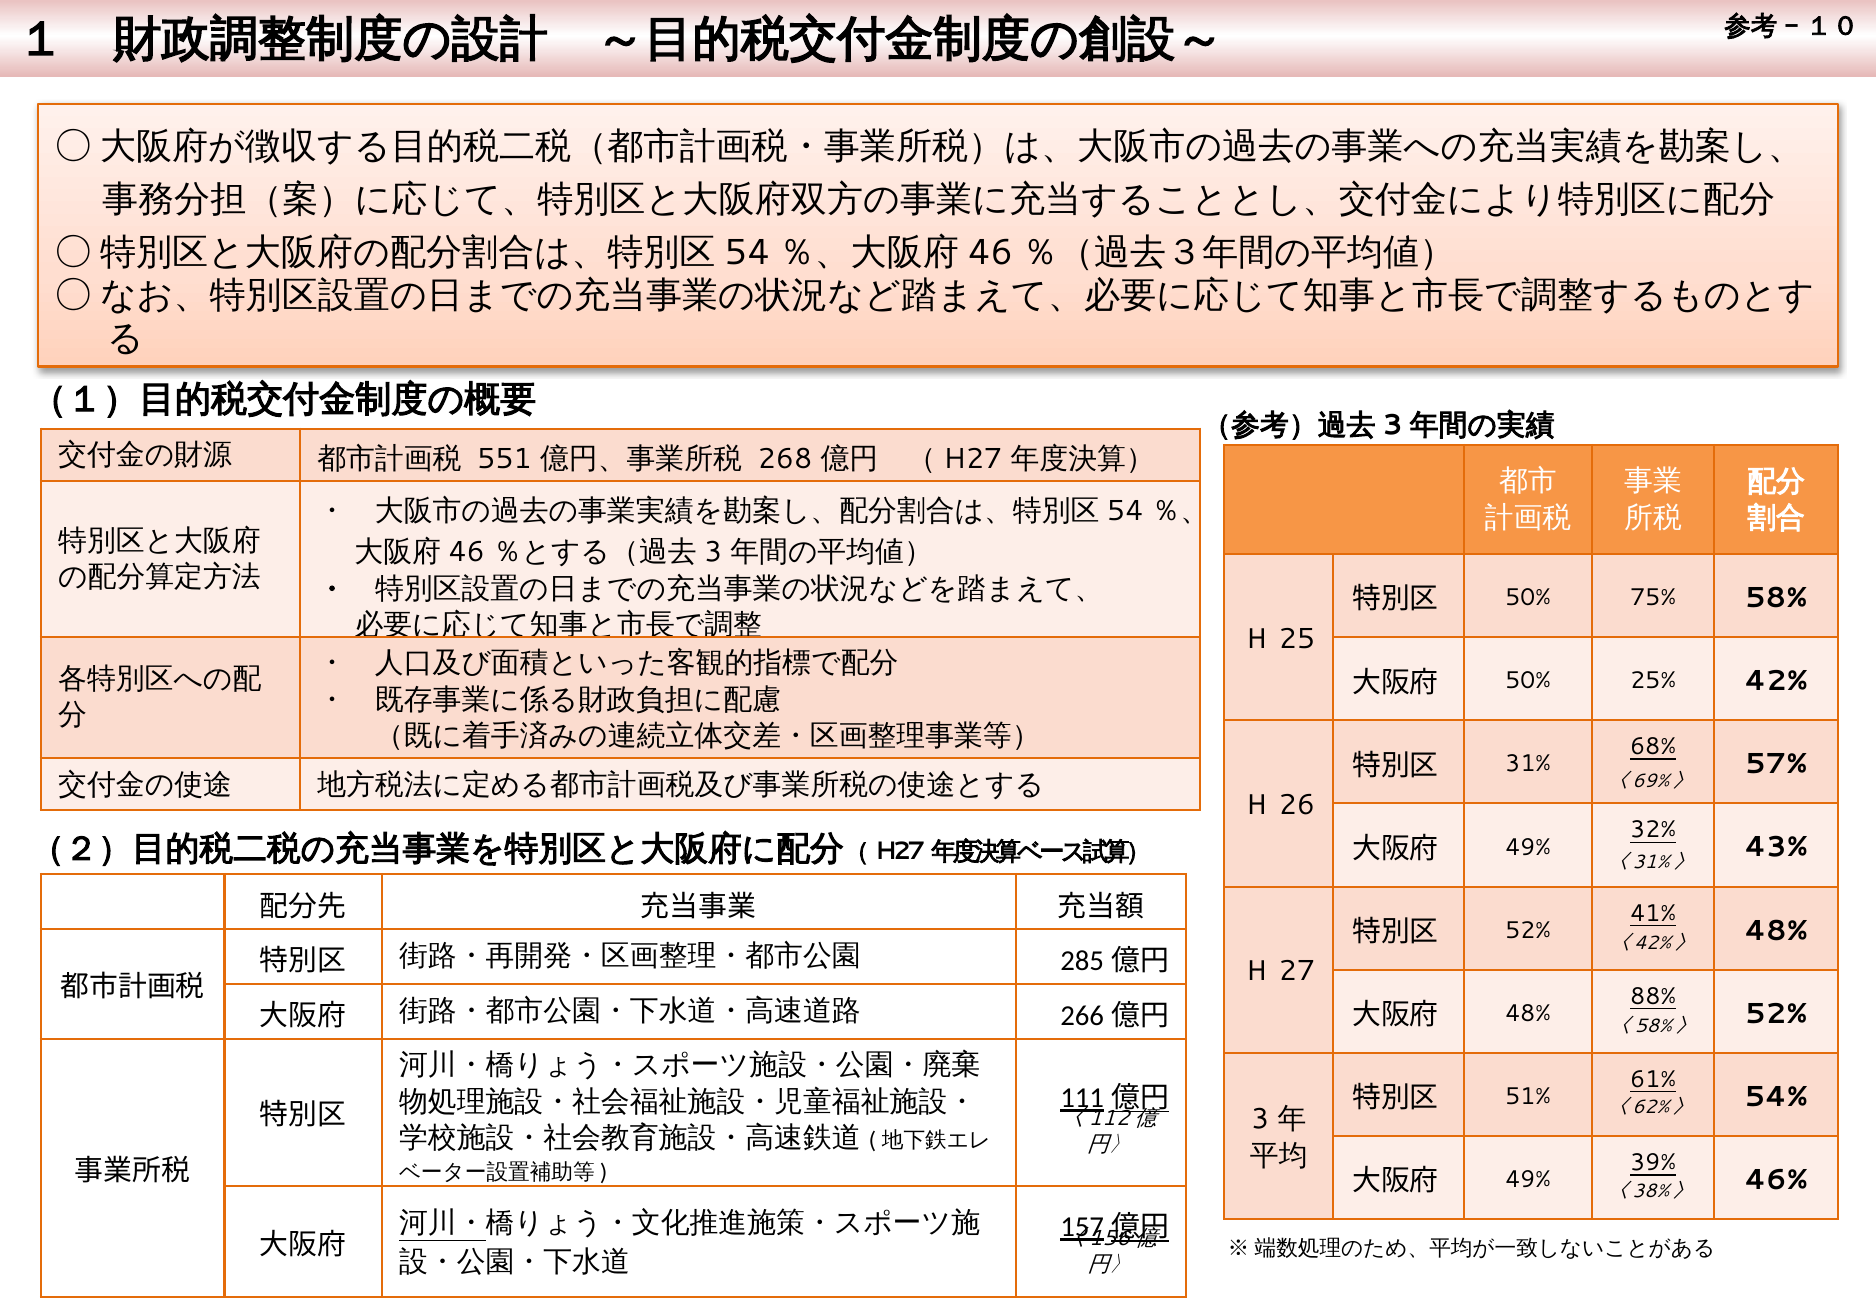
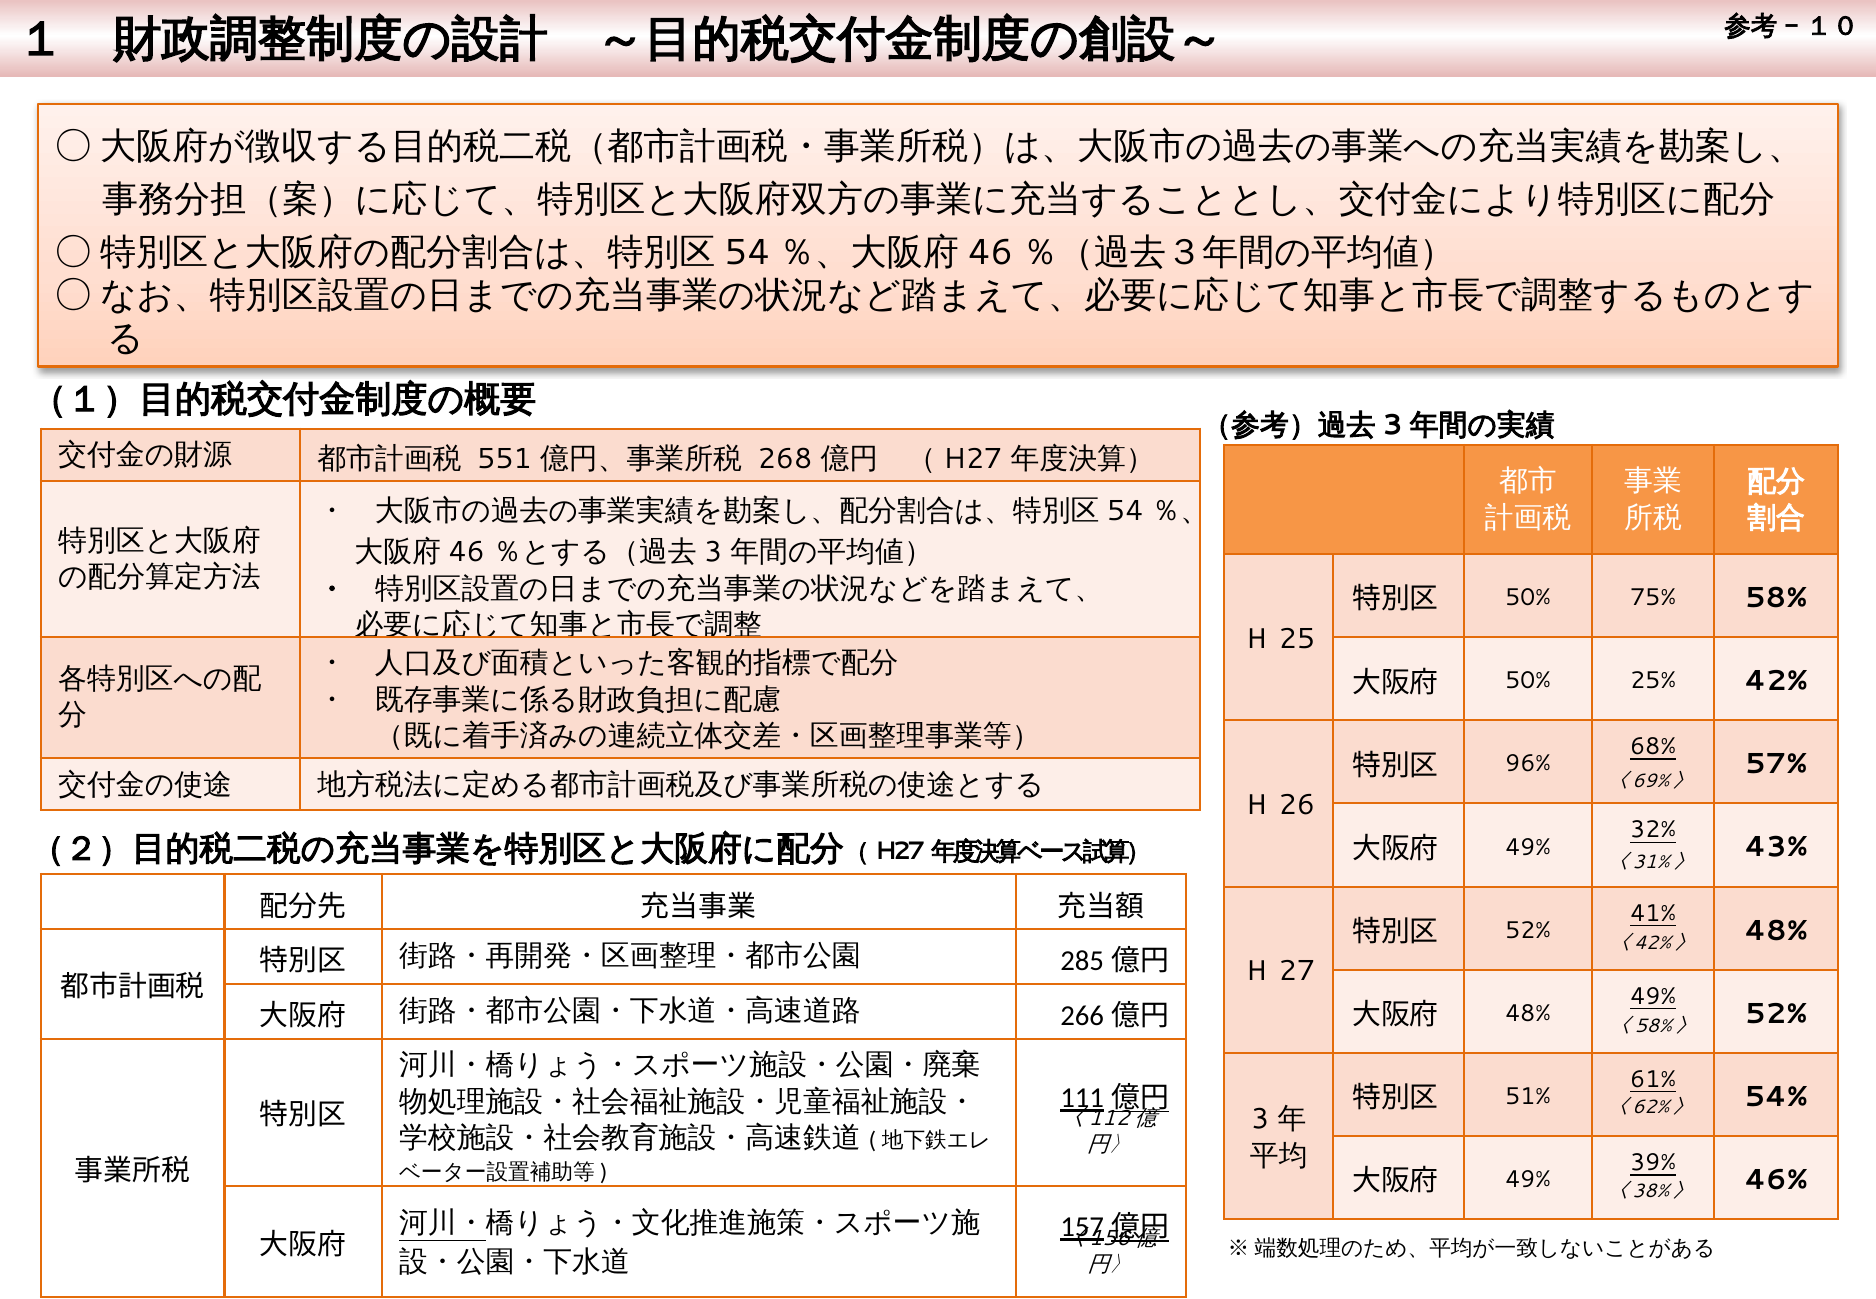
31%: 31% -> 96%
88% at (1653, 996): 88% -> 49%
